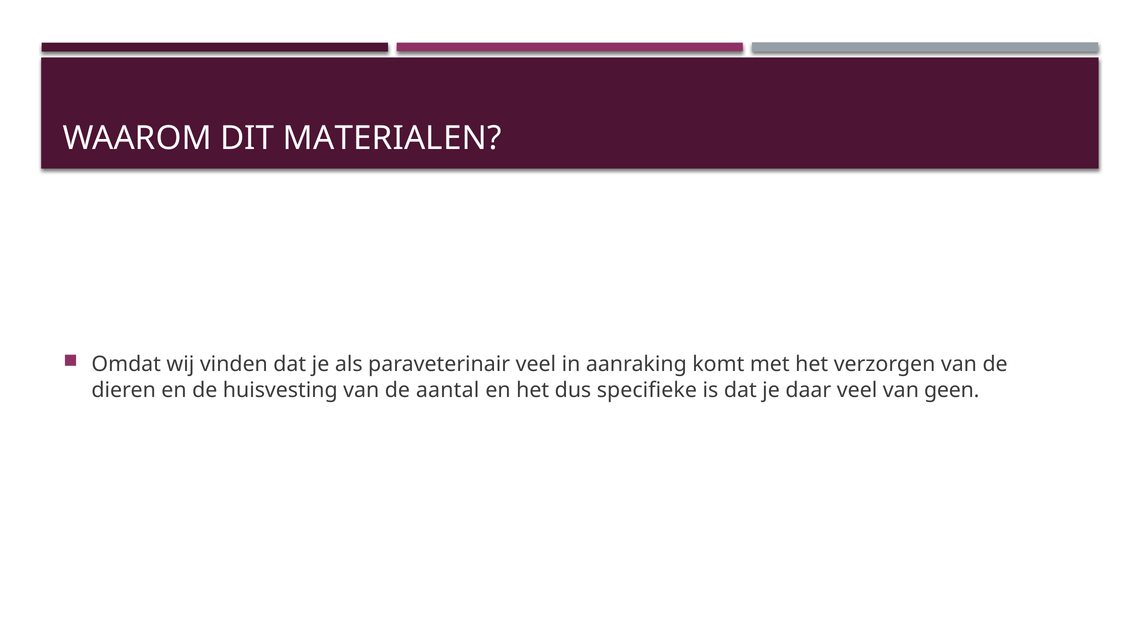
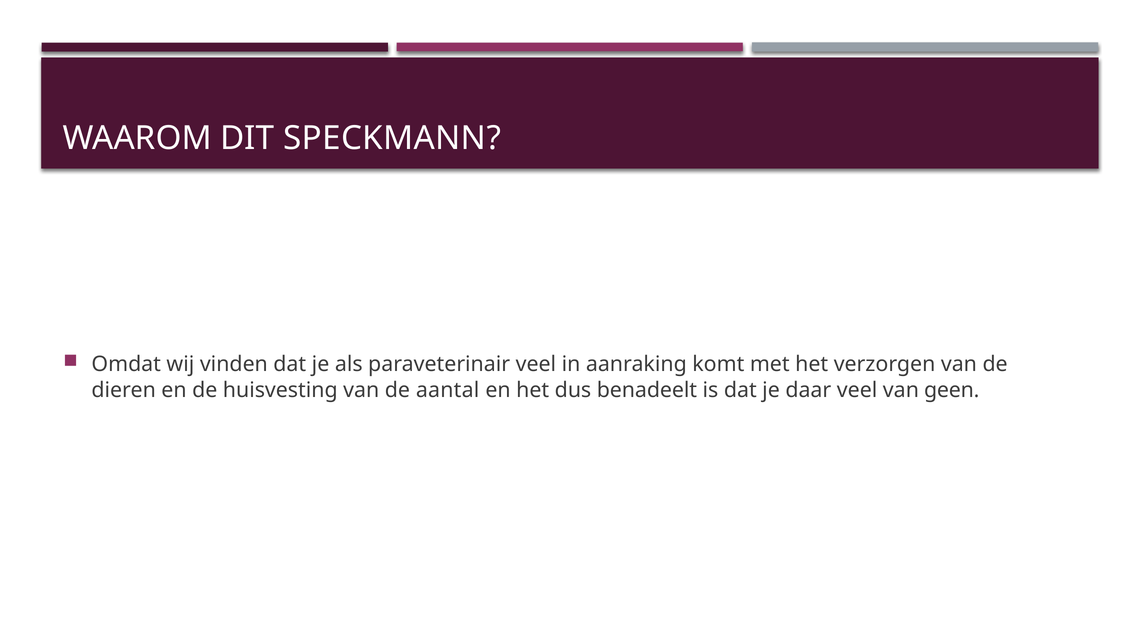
MATERIALEN: MATERIALEN -> SPECKMANN
specifieke: specifieke -> benadeelt
